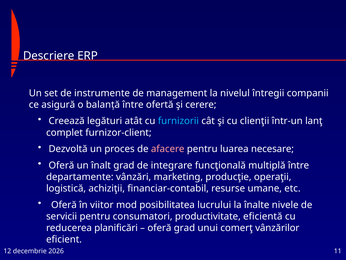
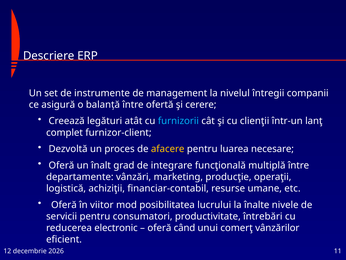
afacere colour: pink -> yellow
eficientă: eficientă -> întrebări
planificări: planificări -> electronic
oferă grad: grad -> când
